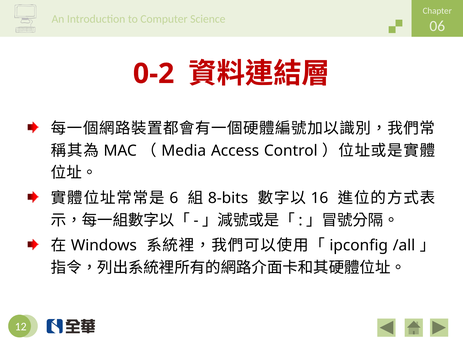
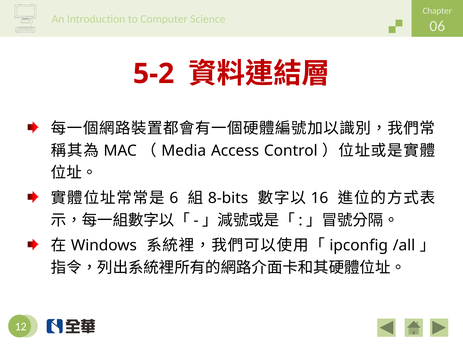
0-2: 0-2 -> 5-2
